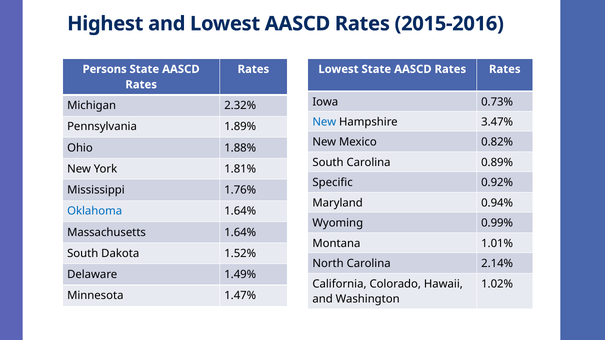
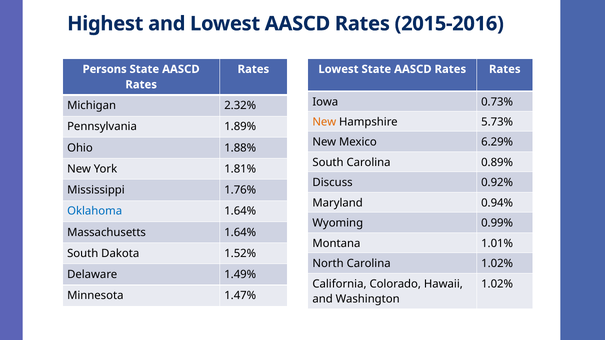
New at (324, 122) colour: blue -> orange
3.47%: 3.47% -> 5.73%
0.82%: 0.82% -> 6.29%
Specific: Specific -> Discuss
Carolina 2.14%: 2.14% -> 1.02%
